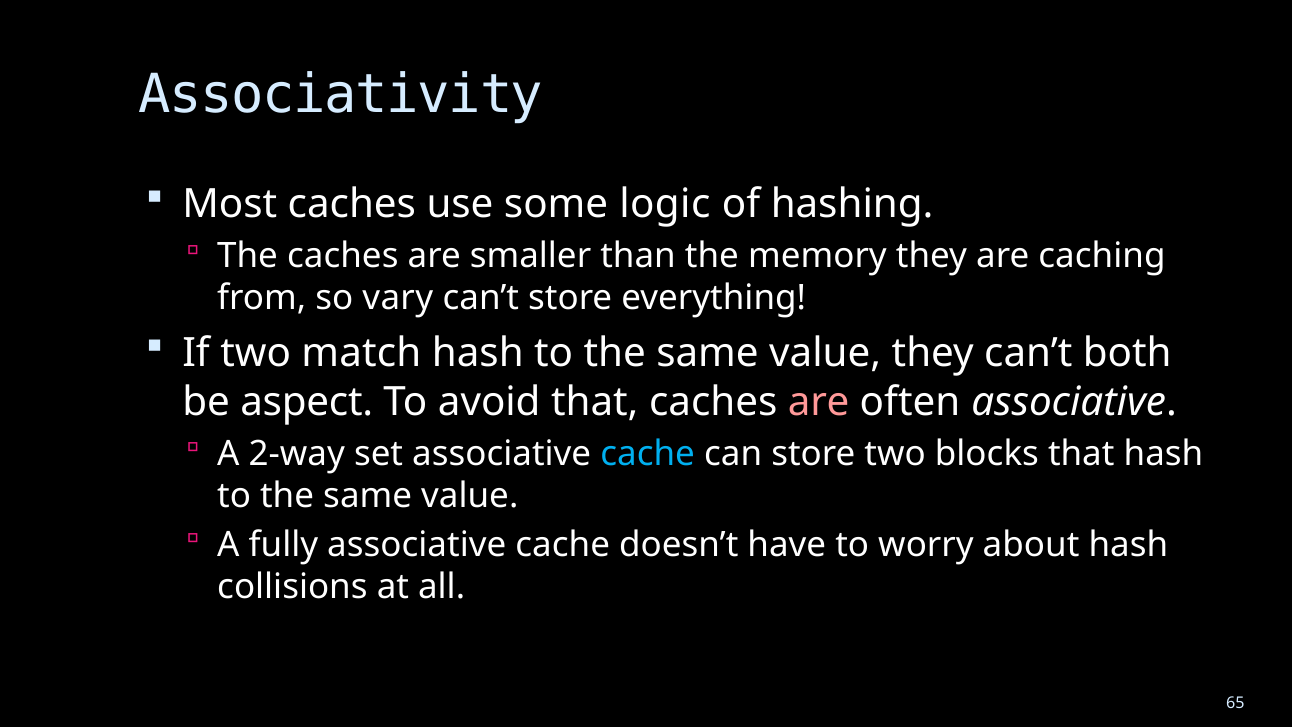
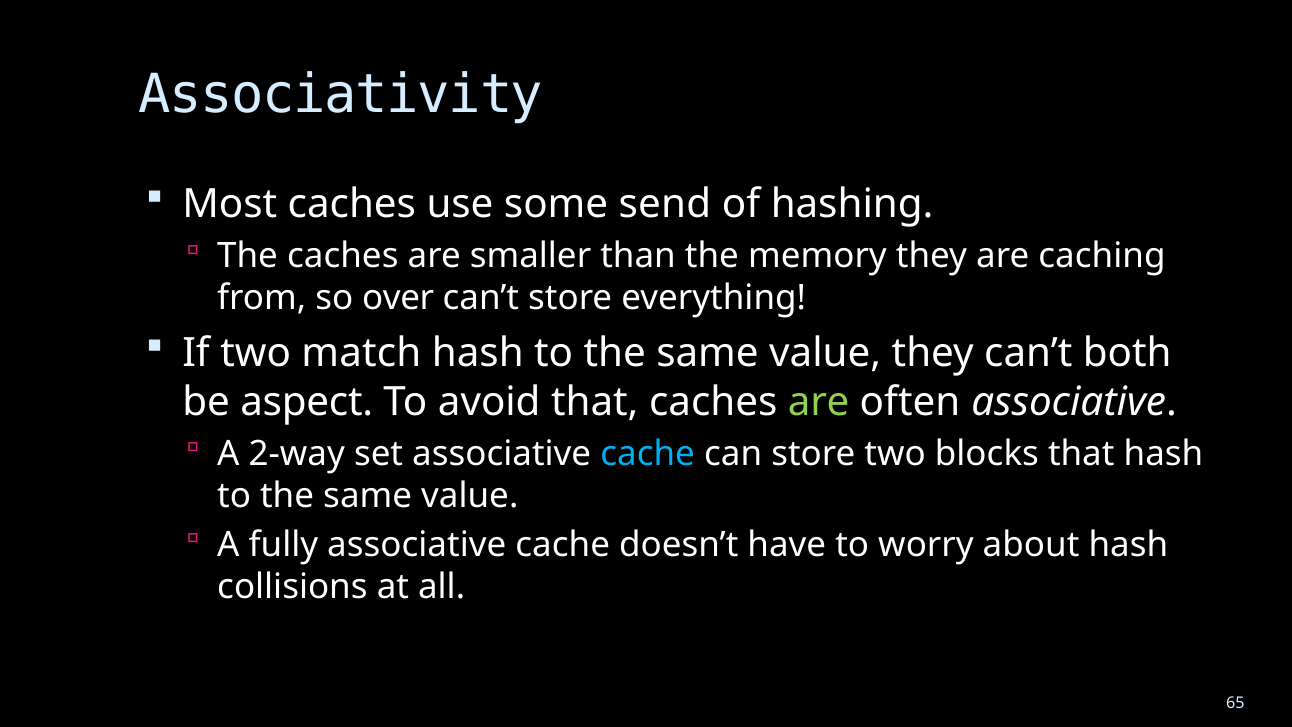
logic: logic -> send
vary: vary -> over
are at (819, 402) colour: pink -> light green
